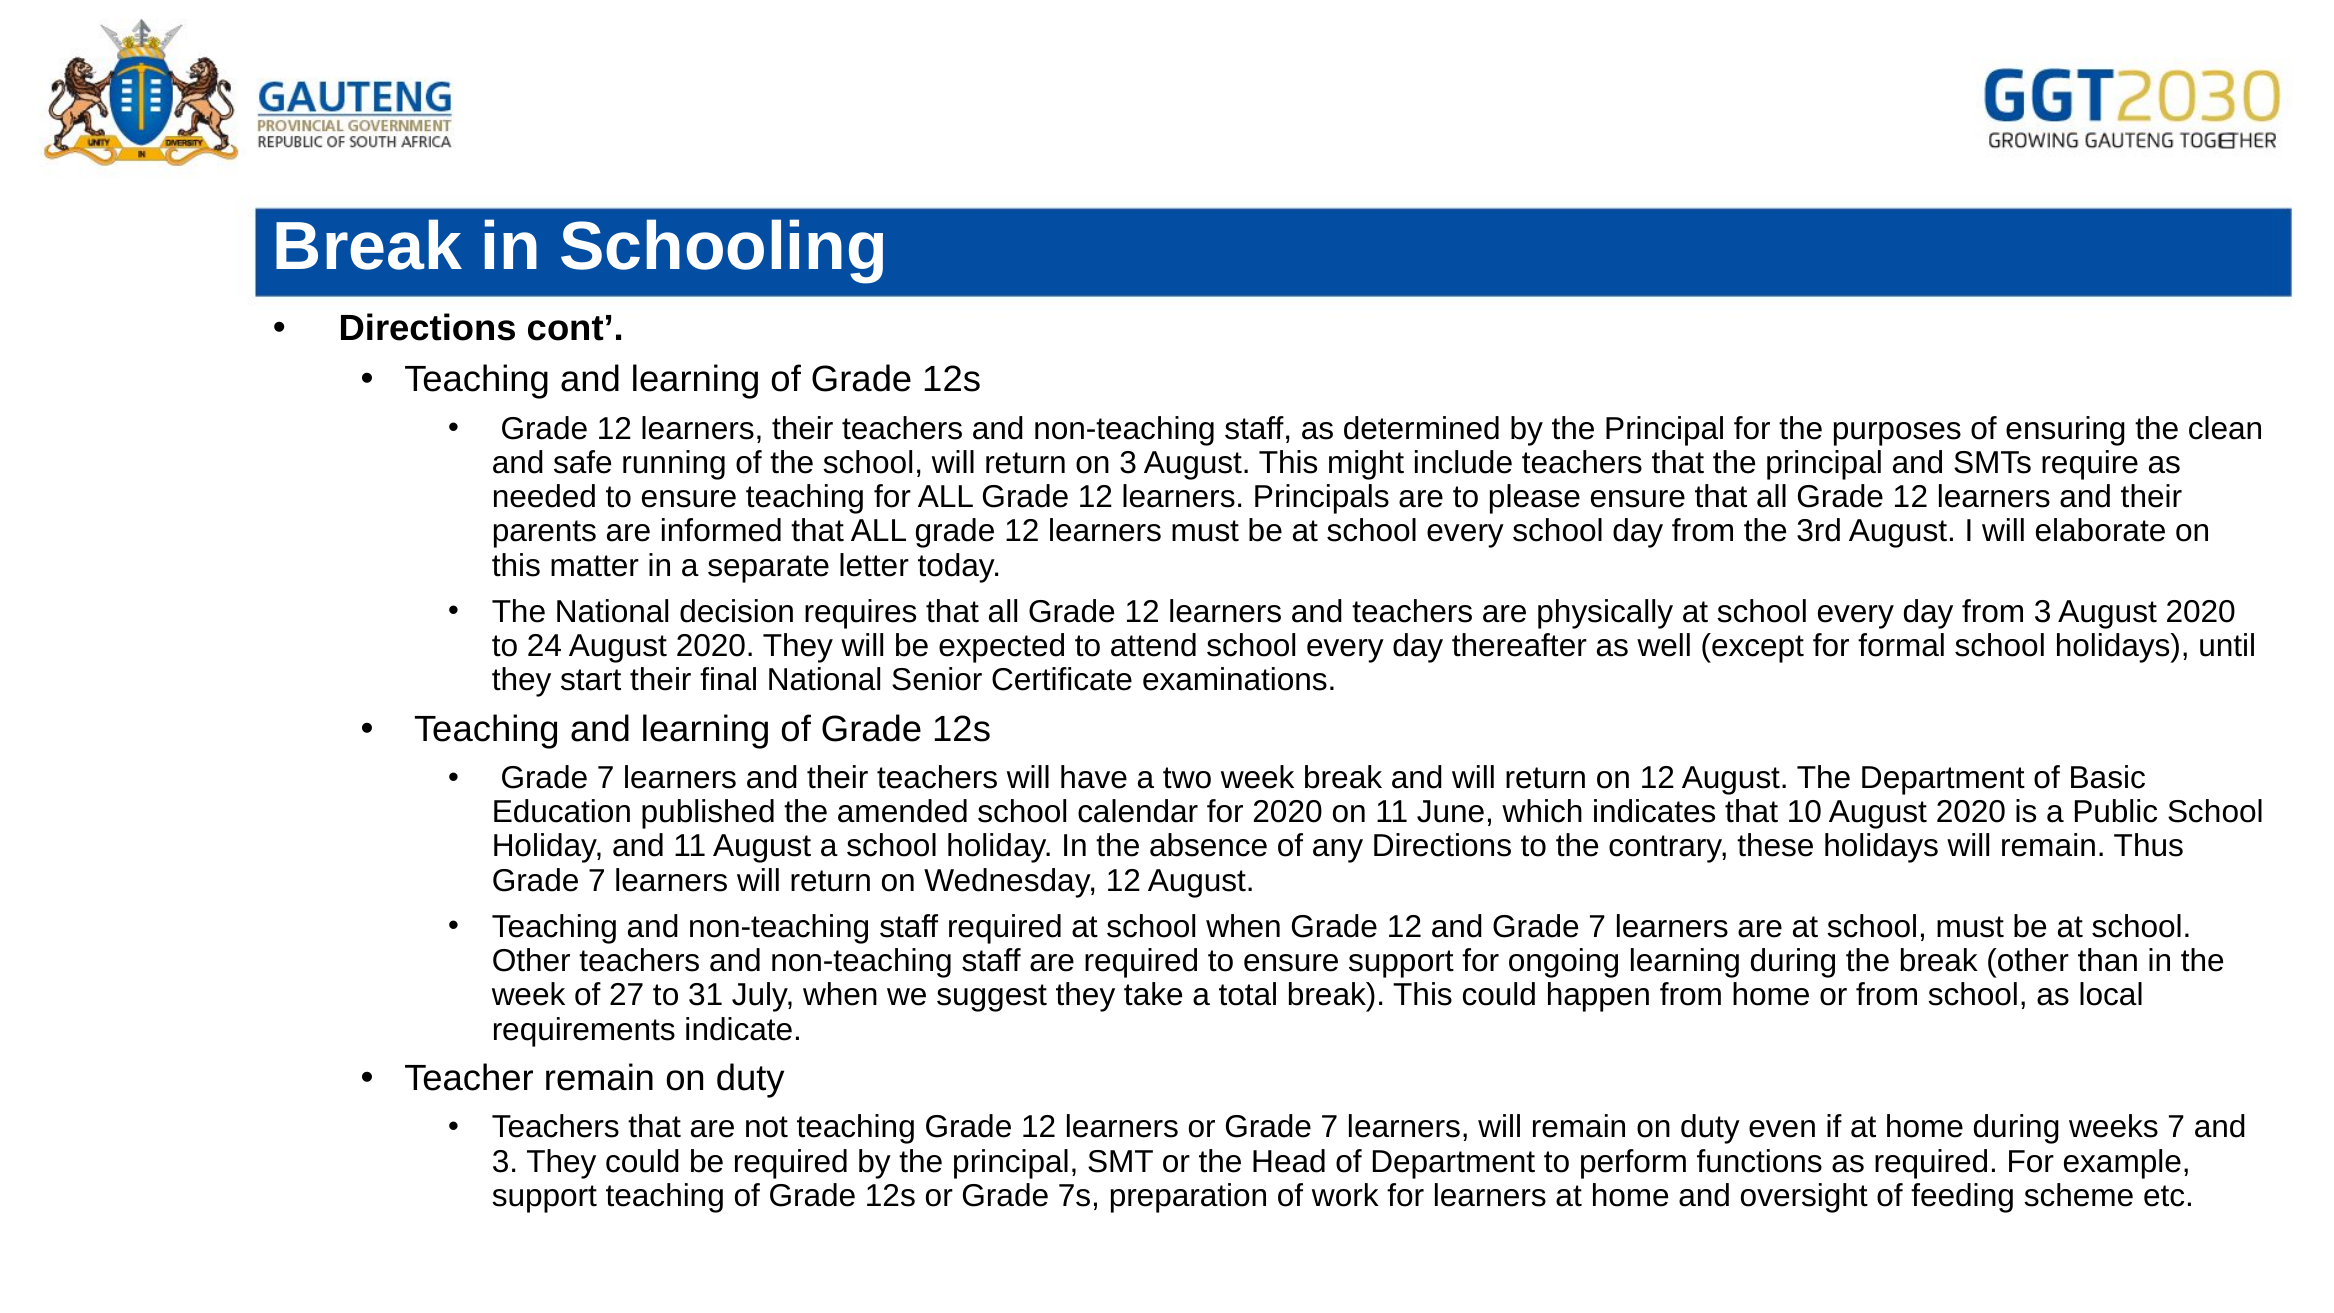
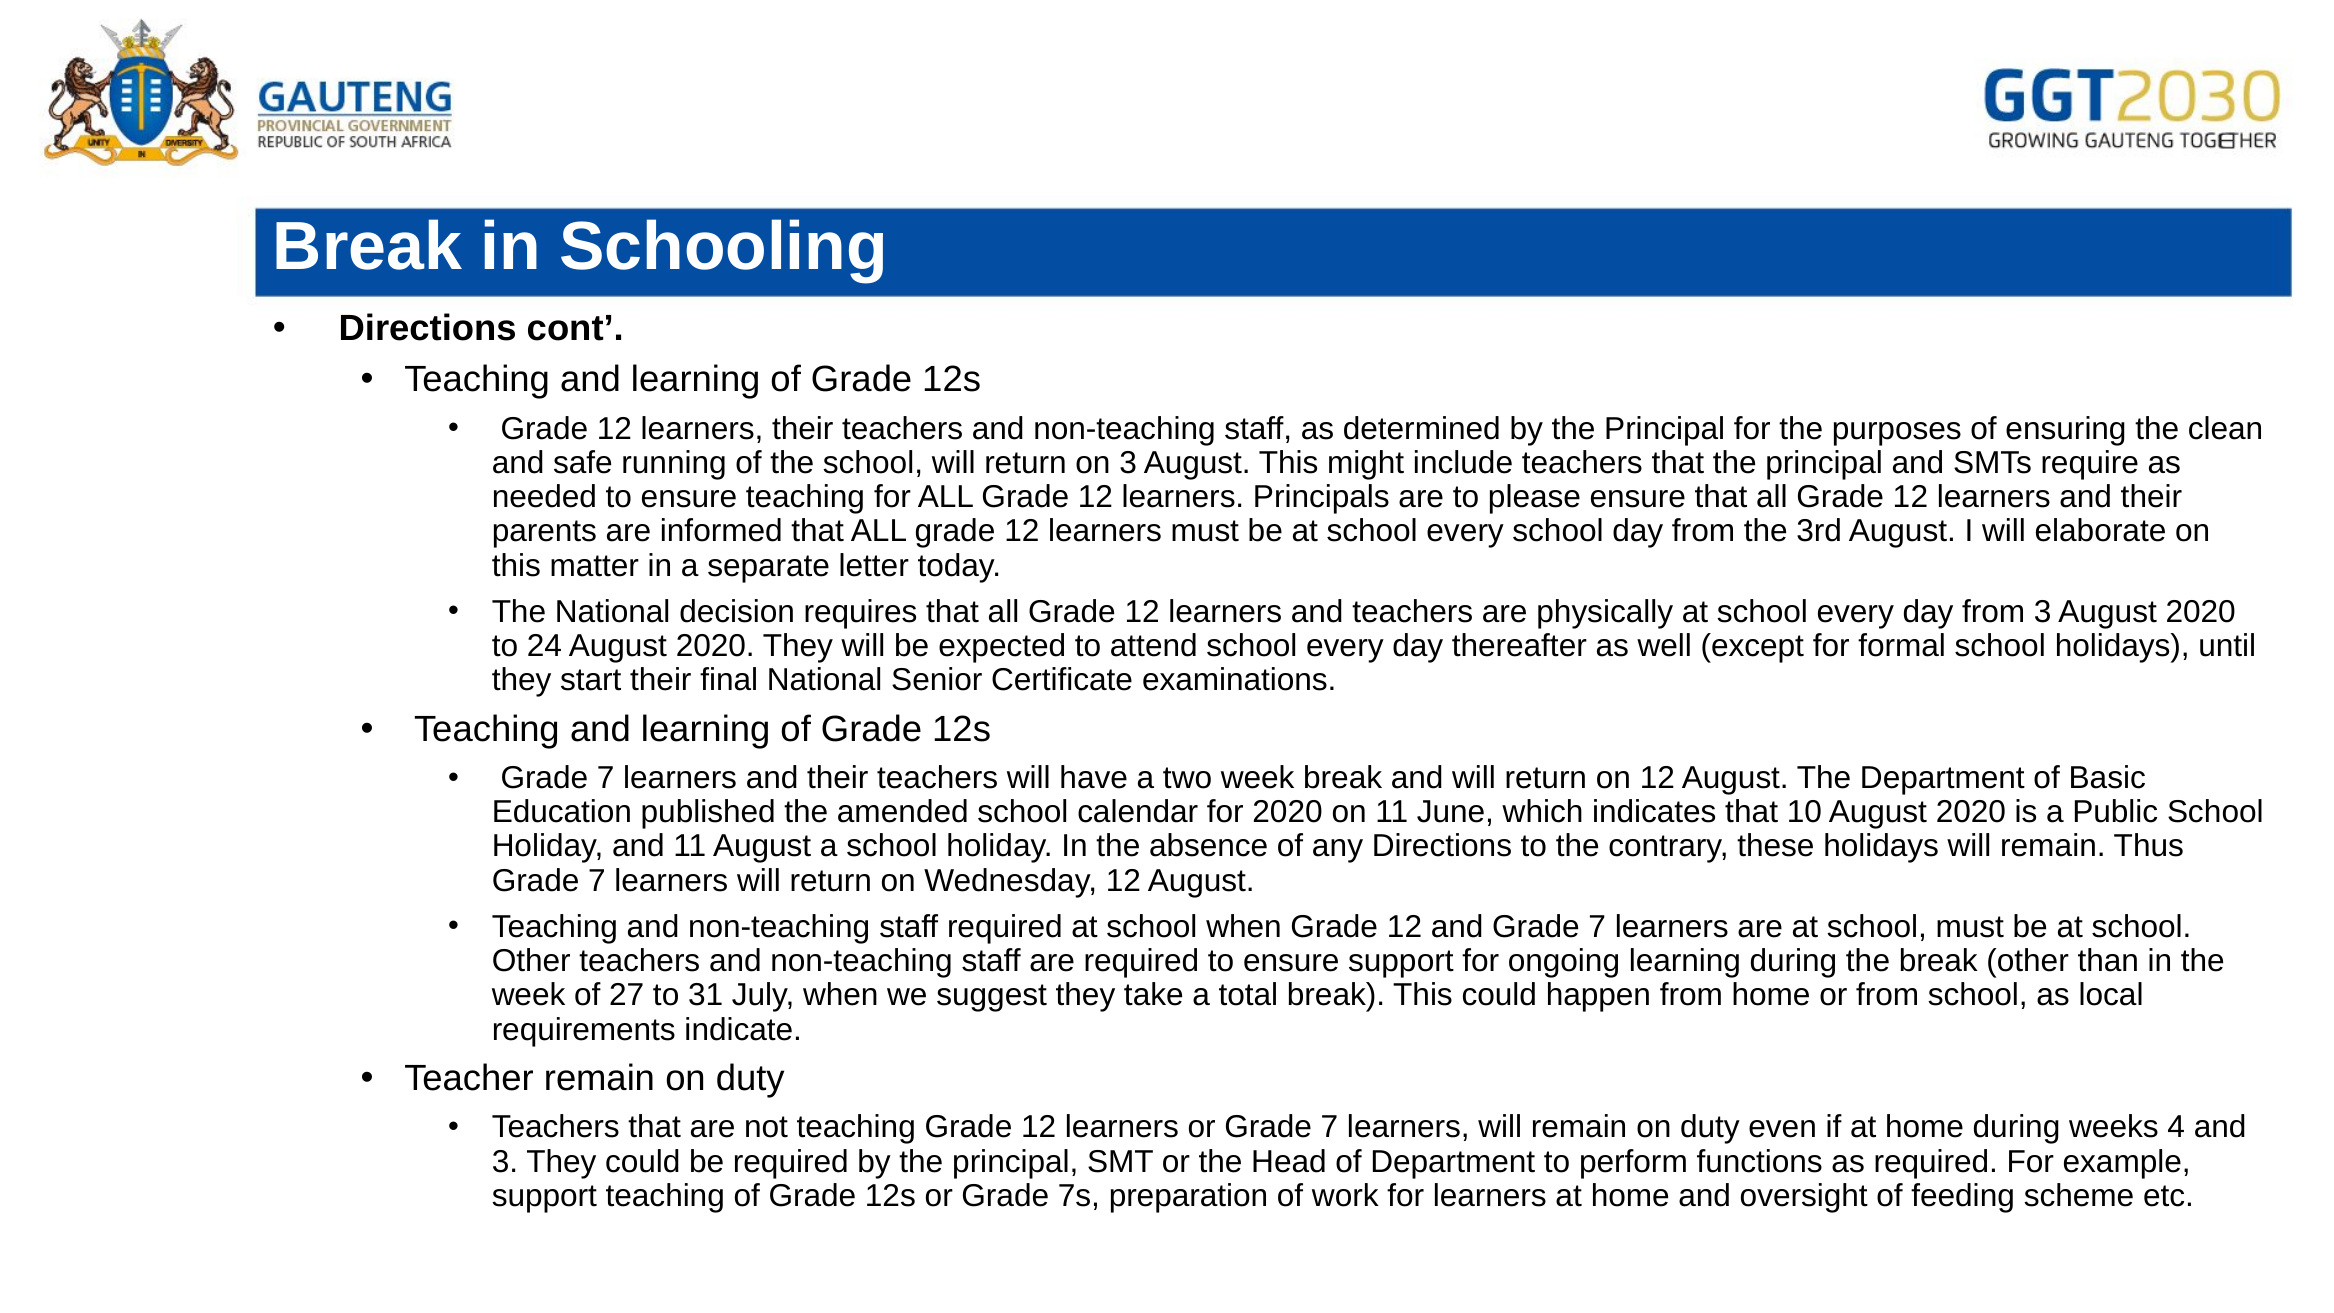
weeks 7: 7 -> 4
